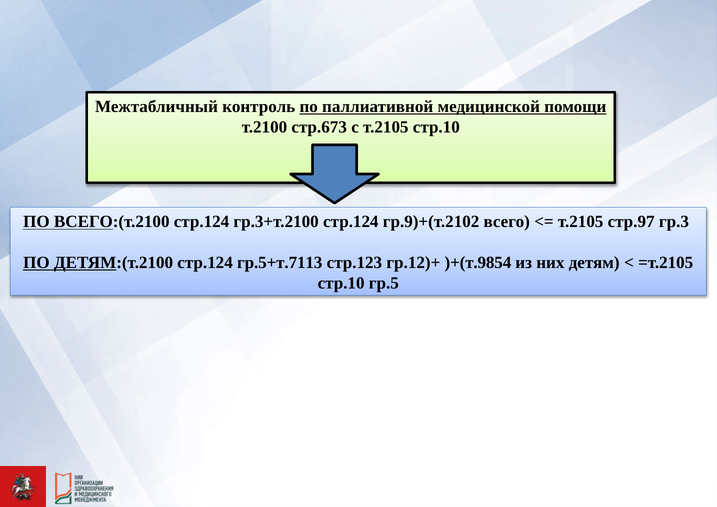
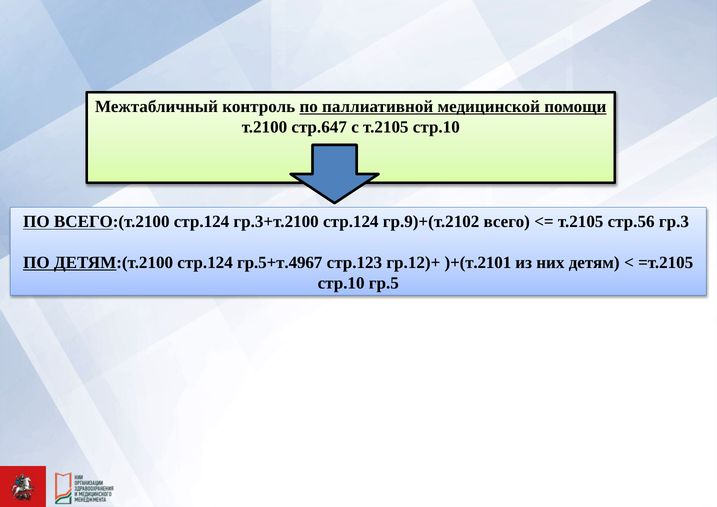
стр.673: стр.673 -> стр.647
стр.97: стр.97 -> стр.56
гр.5+т.7113: гр.5+т.7113 -> гр.5+т.4967
)+(т.9854: )+(т.9854 -> )+(т.2101
